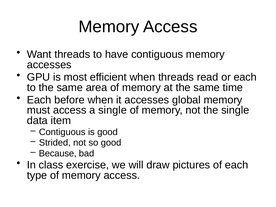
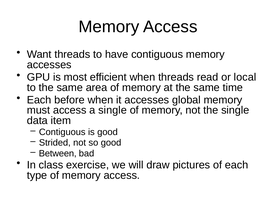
or each: each -> local
Because: Because -> Between
